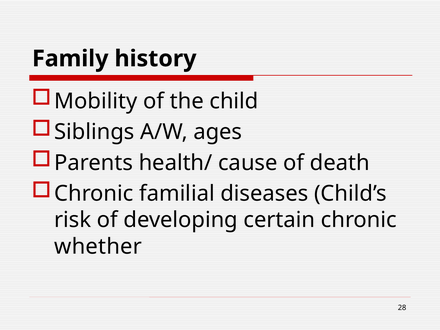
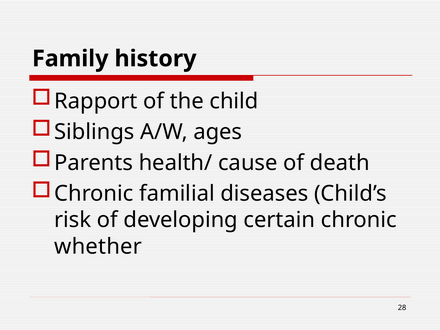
Mobility: Mobility -> Rapport
